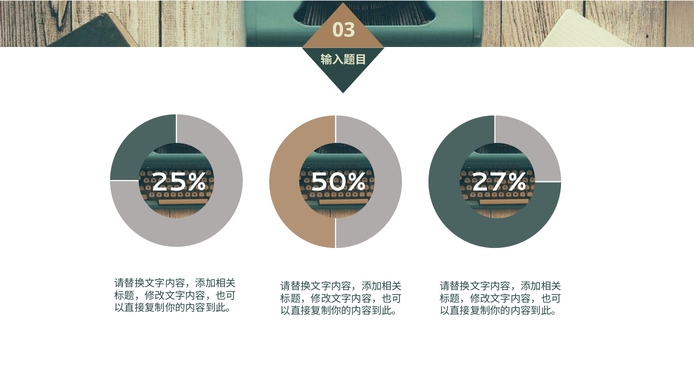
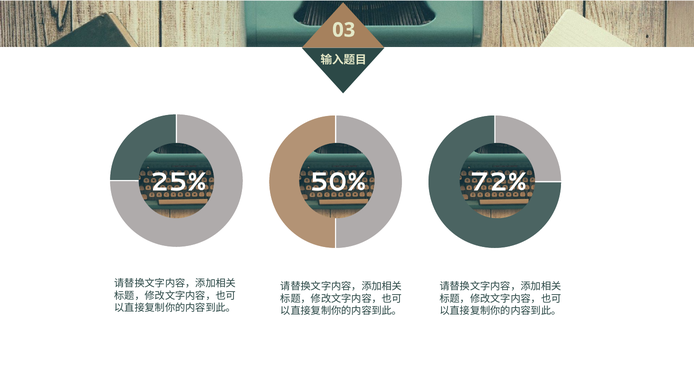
27%: 27% -> 72%
